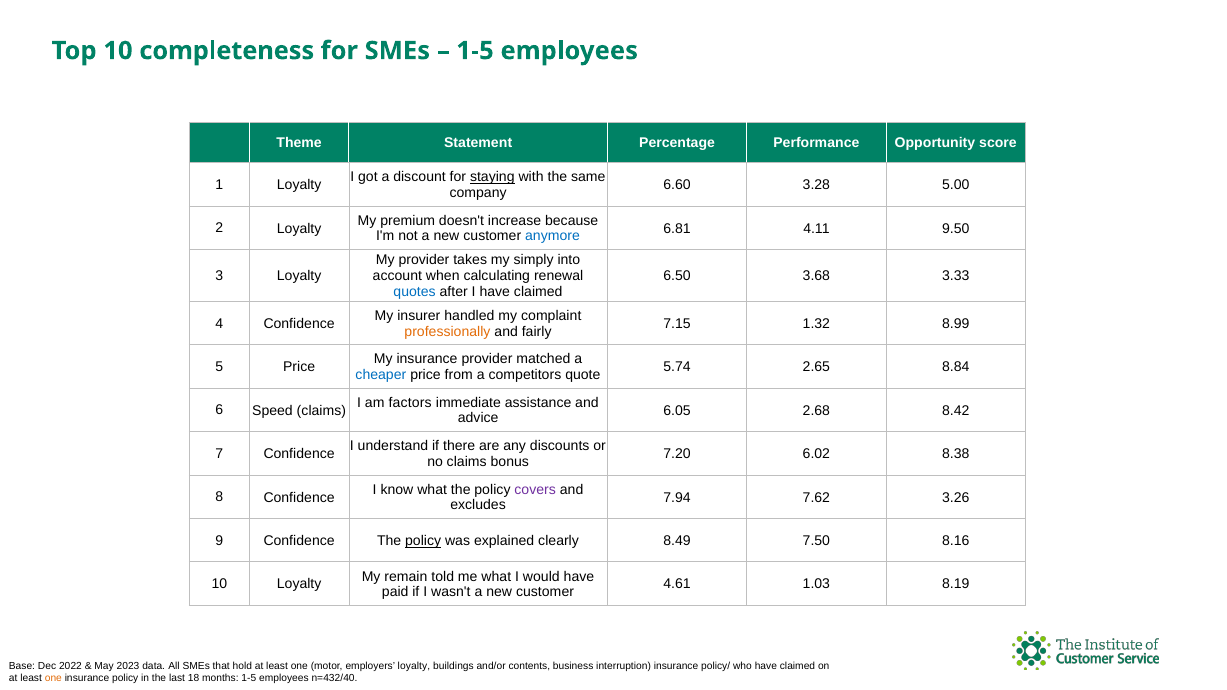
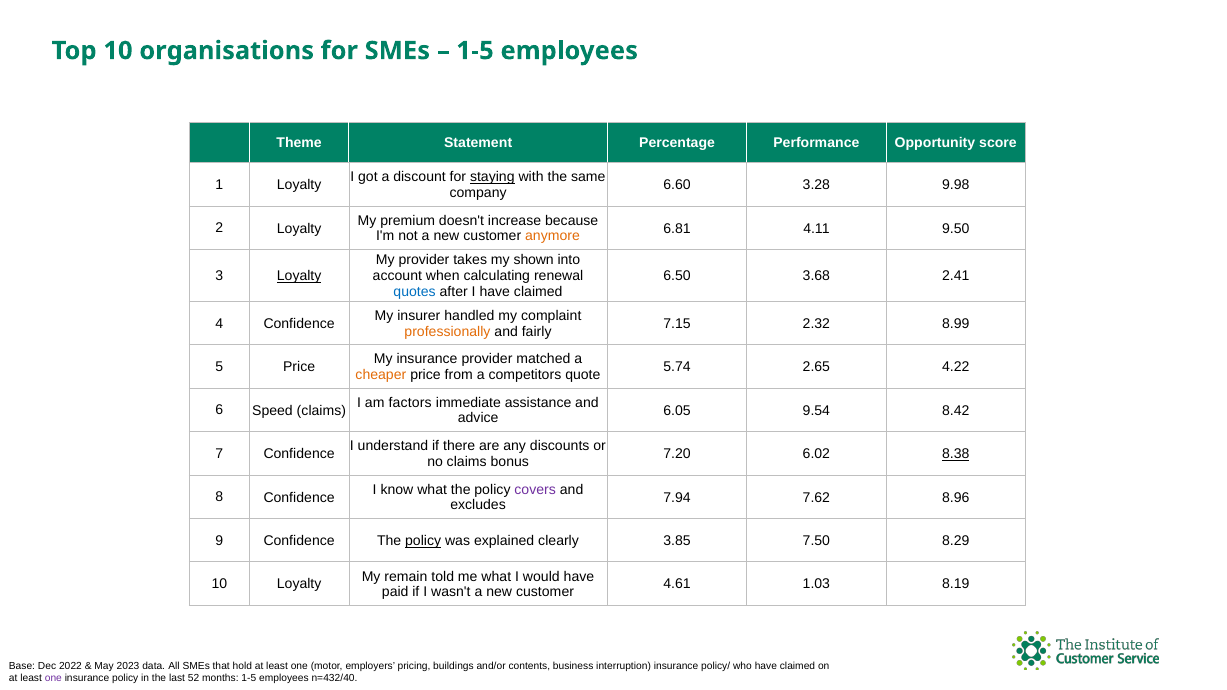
completeness: completeness -> organisations
5.00: 5.00 -> 9.98
anymore colour: blue -> orange
simply: simply -> shown
Loyalty at (299, 276) underline: none -> present
3.33: 3.33 -> 2.41
1.32: 1.32 -> 2.32
8.84: 8.84 -> 4.22
cheaper colour: blue -> orange
2.68: 2.68 -> 9.54
8.38 underline: none -> present
3.26: 3.26 -> 8.96
8.49: 8.49 -> 3.85
8.16: 8.16 -> 8.29
employers loyalty: loyalty -> pricing
one at (53, 679) colour: orange -> purple
18: 18 -> 52
